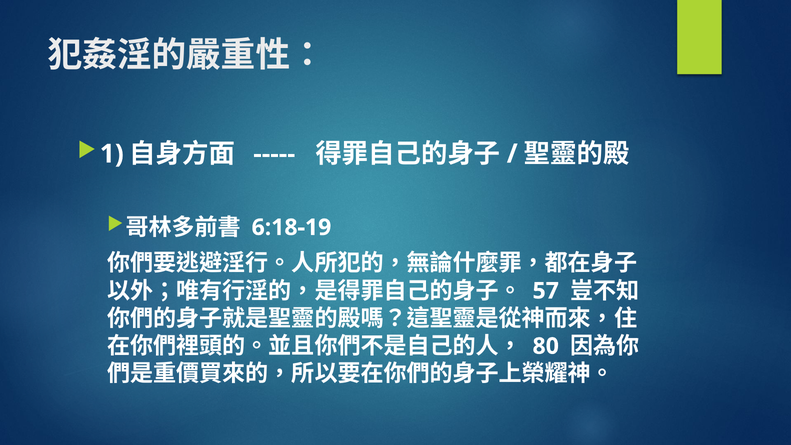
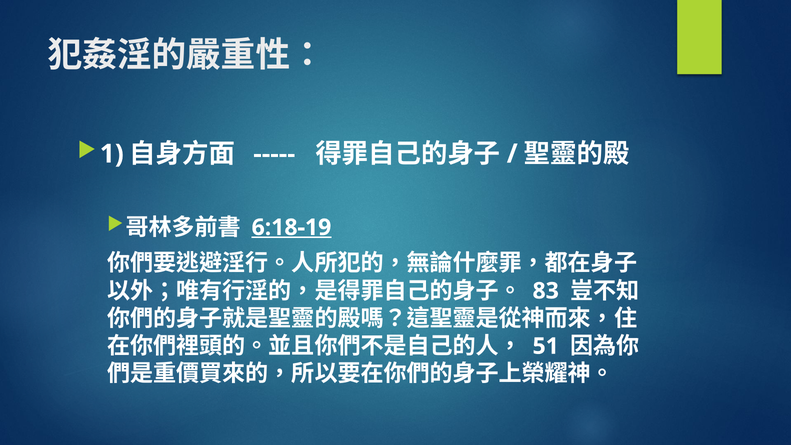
6:18-19 underline: none -> present
57: 57 -> 83
80: 80 -> 51
